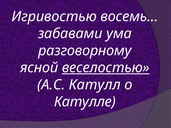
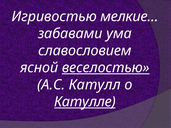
восемь…: восемь… -> мелкие…
разговорному: разговорному -> славословием
Катулле underline: none -> present
